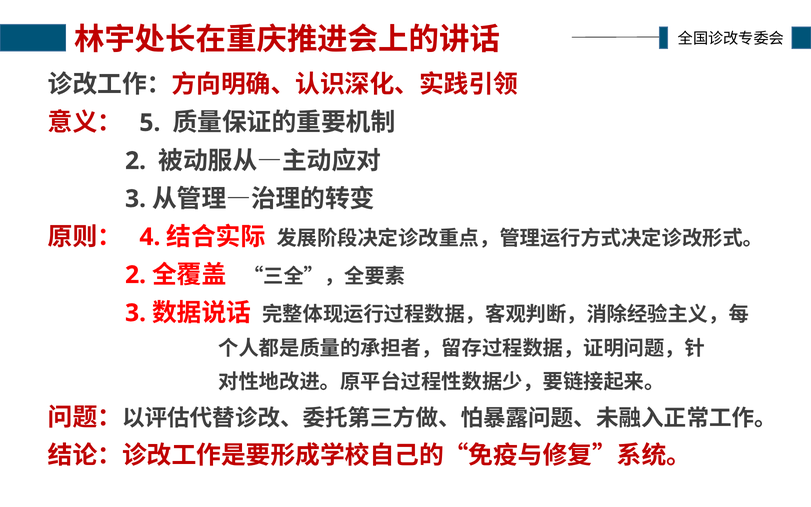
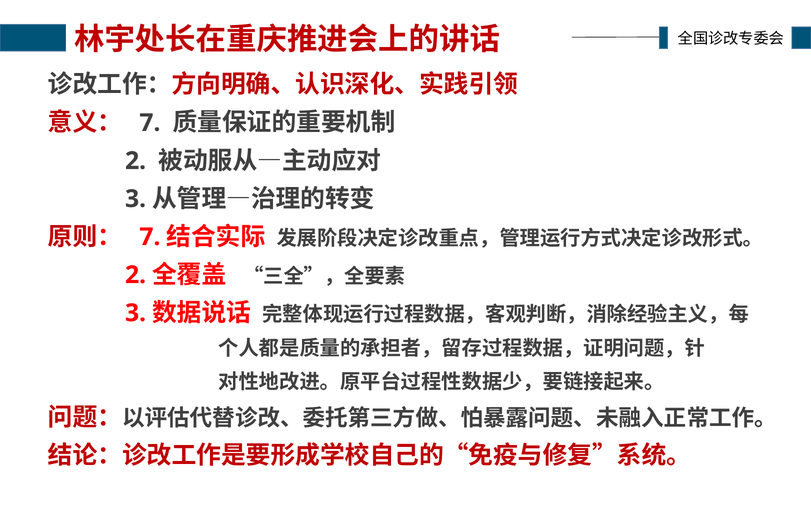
5 at (150, 123): 5 -> 7
4 at (150, 237): 4 -> 7
